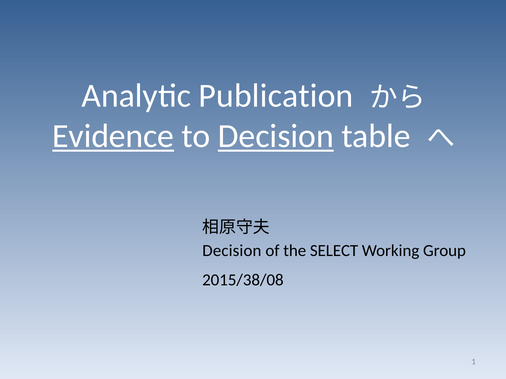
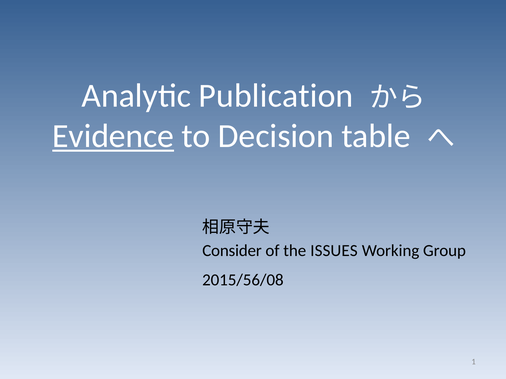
Decision at (276, 136) underline: present -> none
Decision at (232, 251): Decision -> Consider
SELECT: SELECT -> ISSUES
2015/38/08: 2015/38/08 -> 2015/56/08
